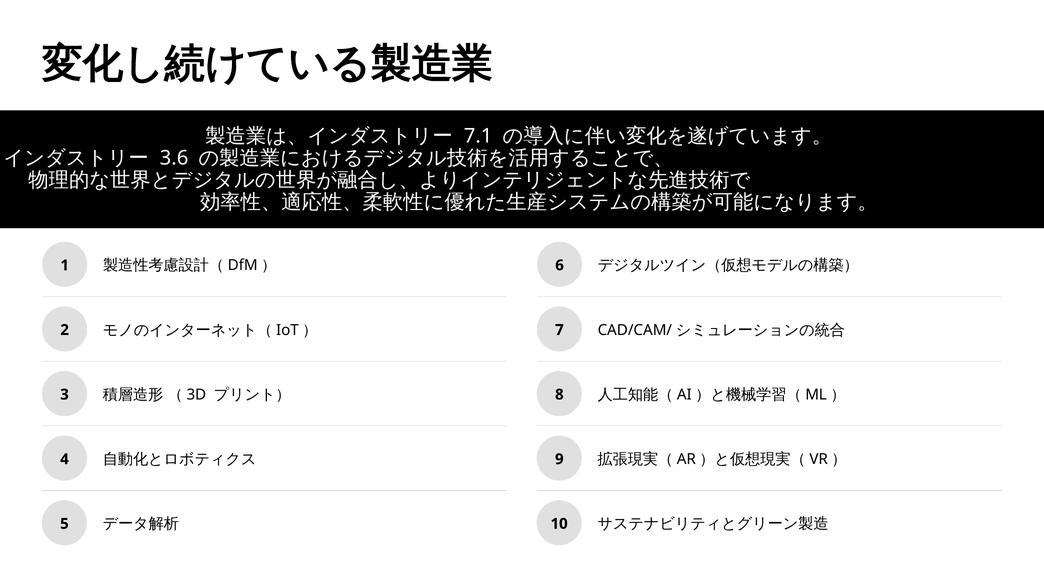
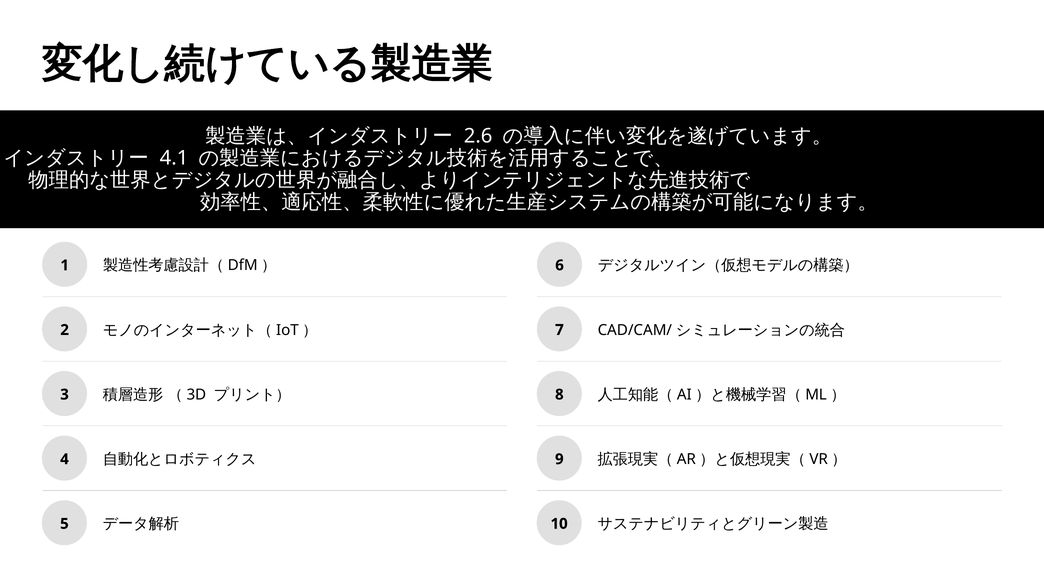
7.1: 7.1 -> 2.6
3.6: 3.6 -> 4.1
